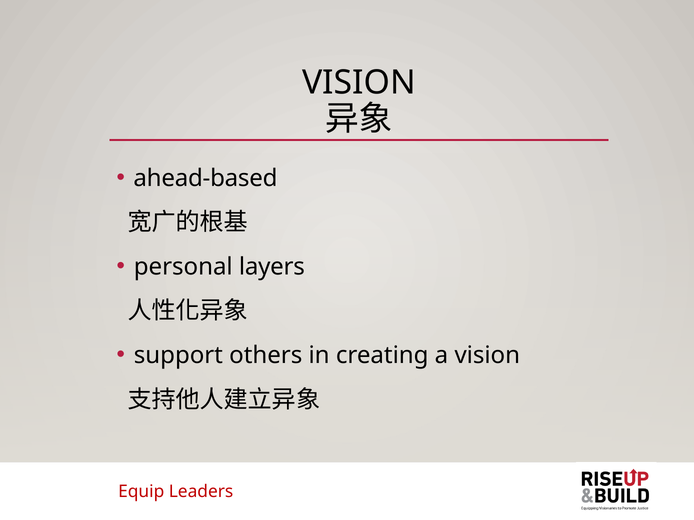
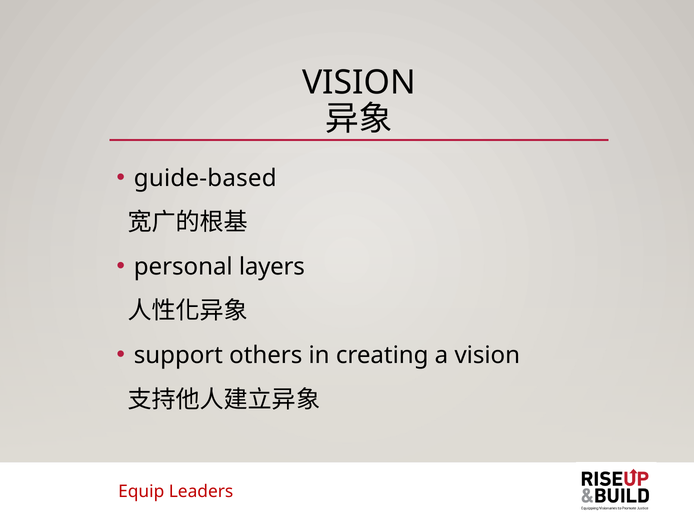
ahead-based: ahead-based -> guide-based
